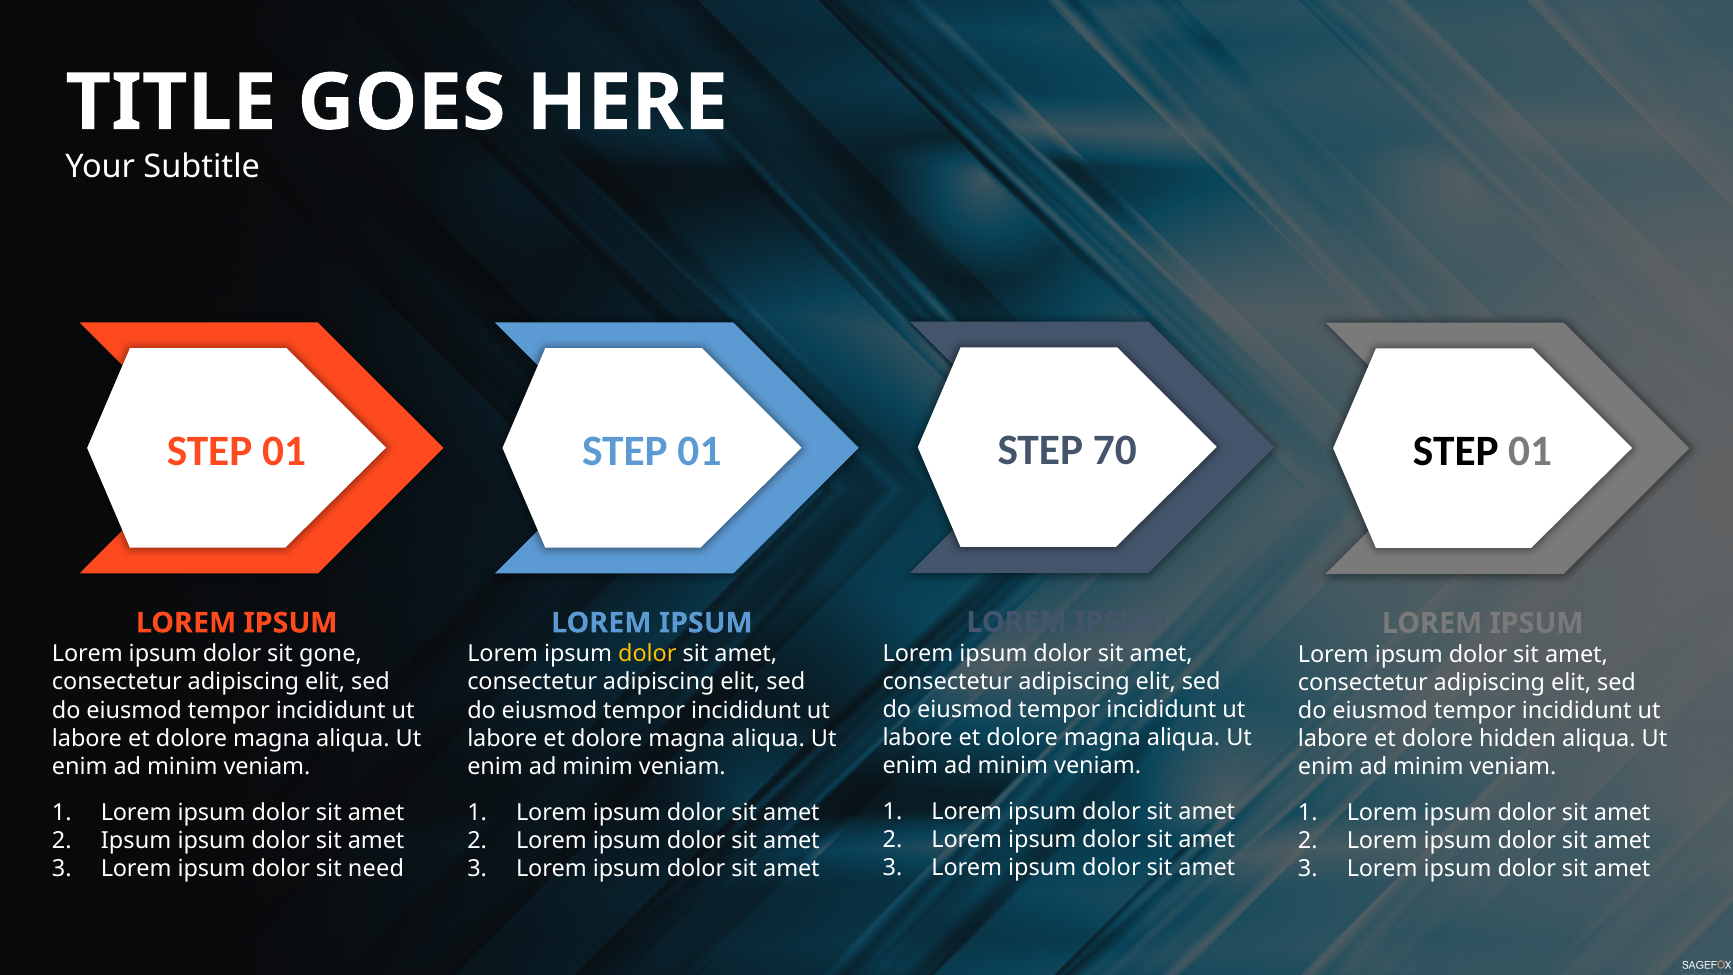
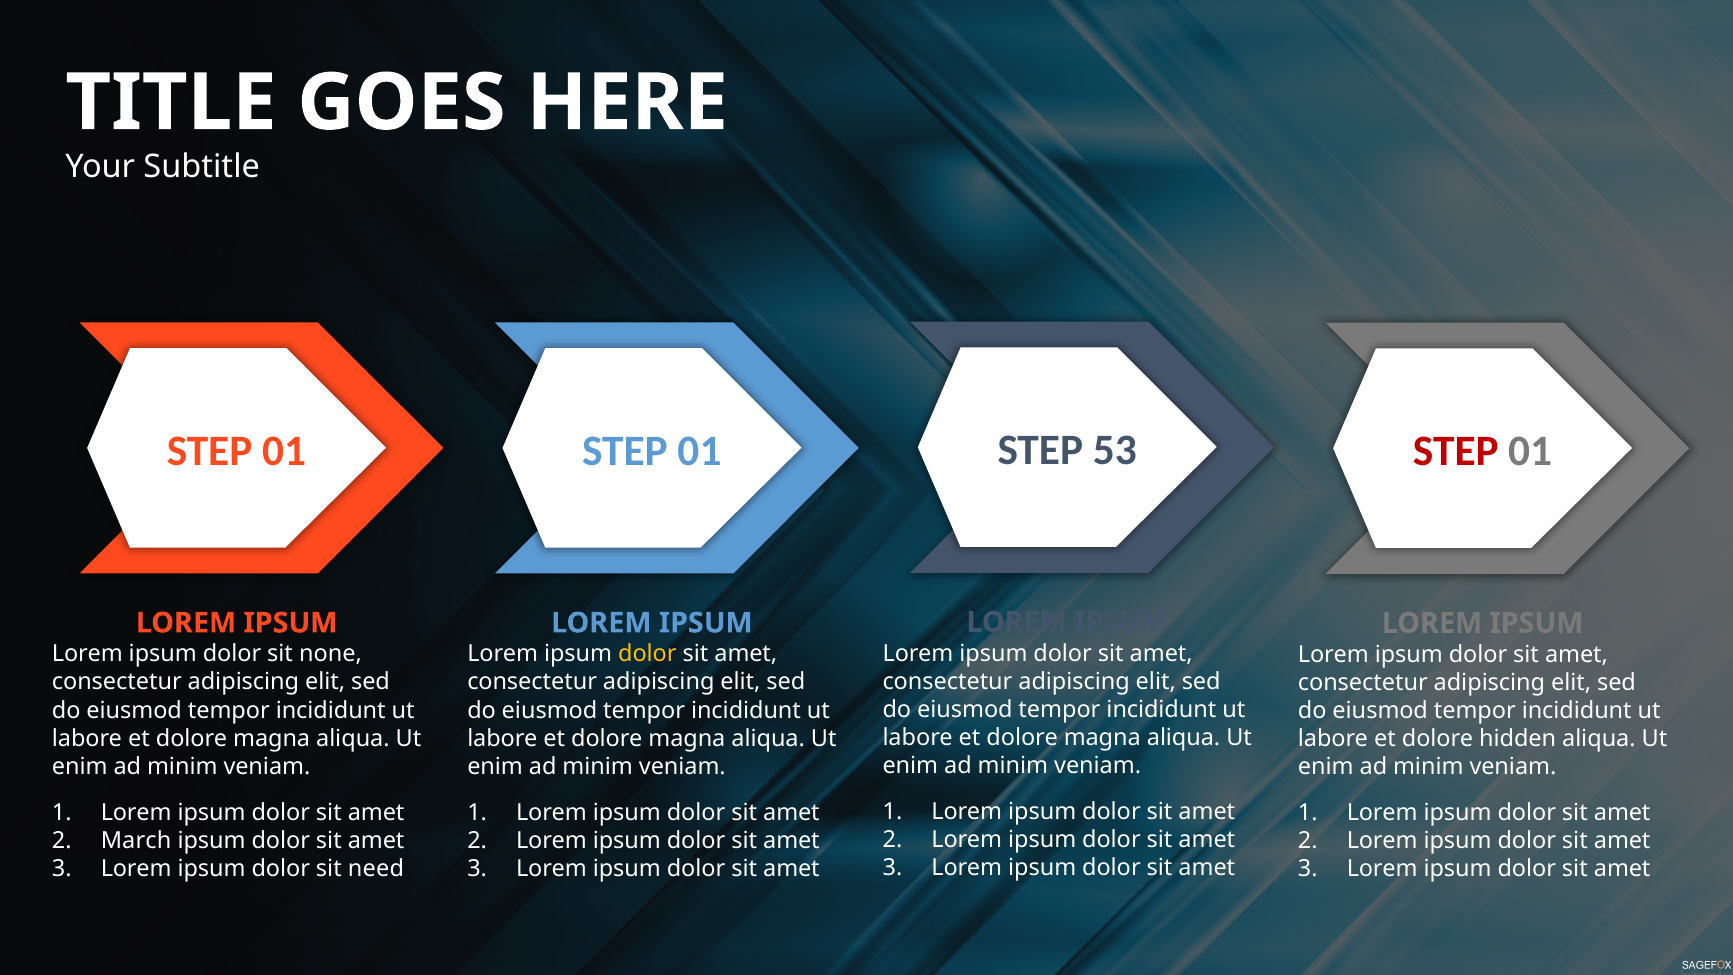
70: 70 -> 53
STEP at (1456, 451) colour: black -> red
gone: gone -> none
Ipsum at (136, 840): Ipsum -> March
